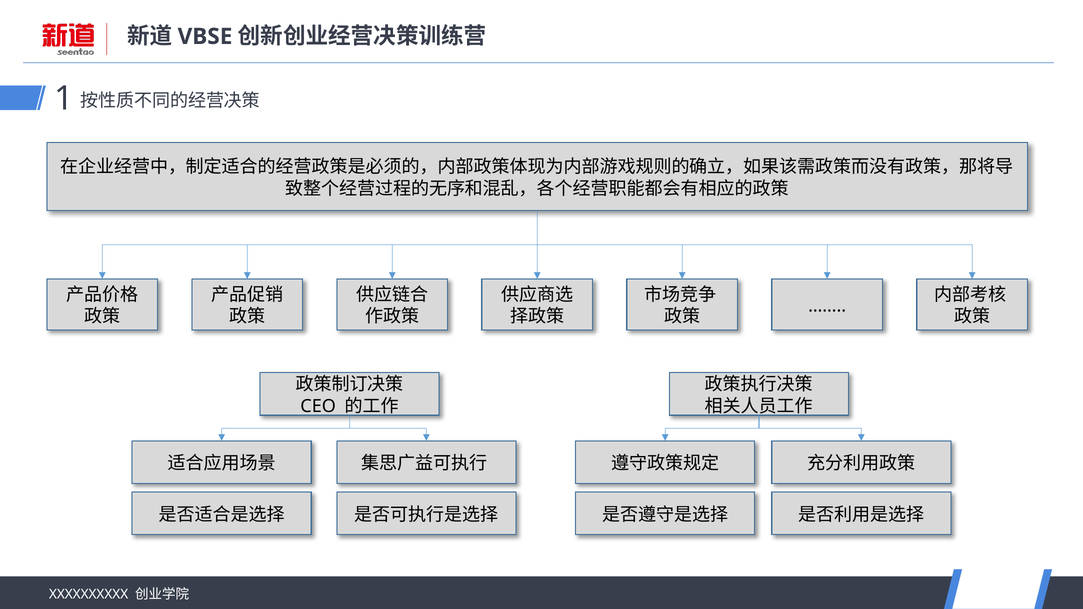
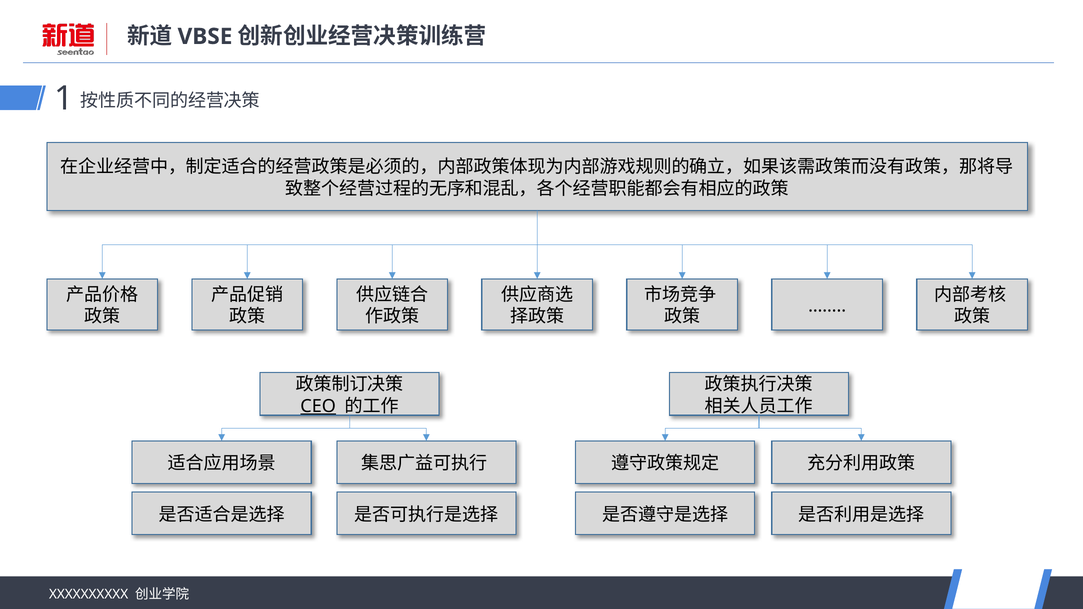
CEO underline: none -> present
